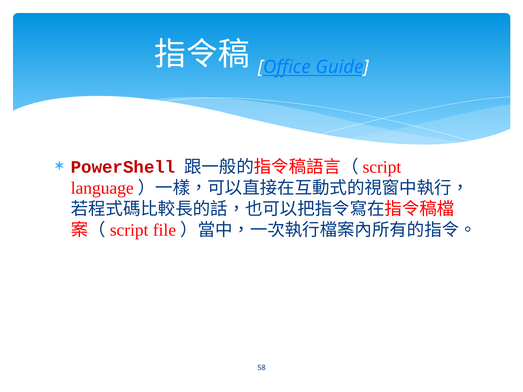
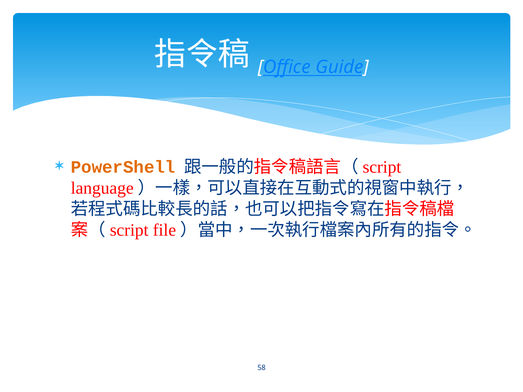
PowerShell colour: red -> orange
